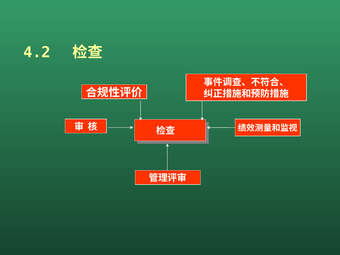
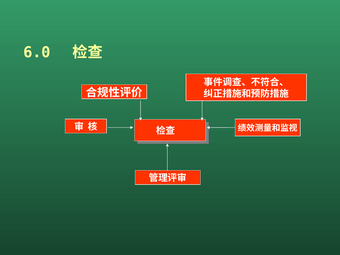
4.2: 4.2 -> 6.0
